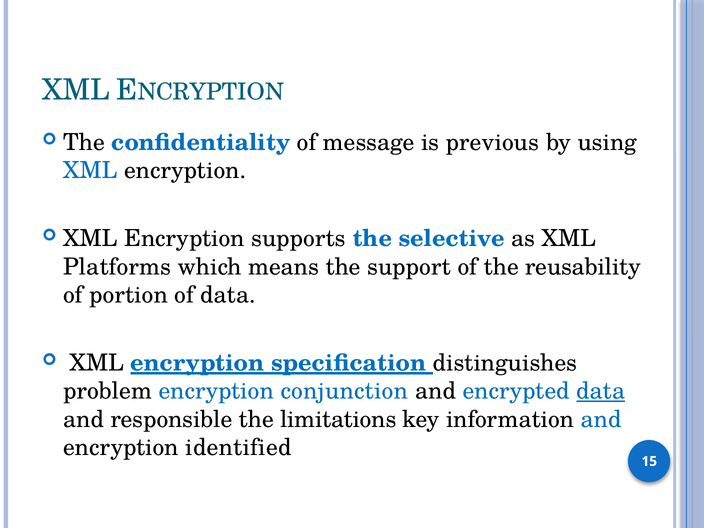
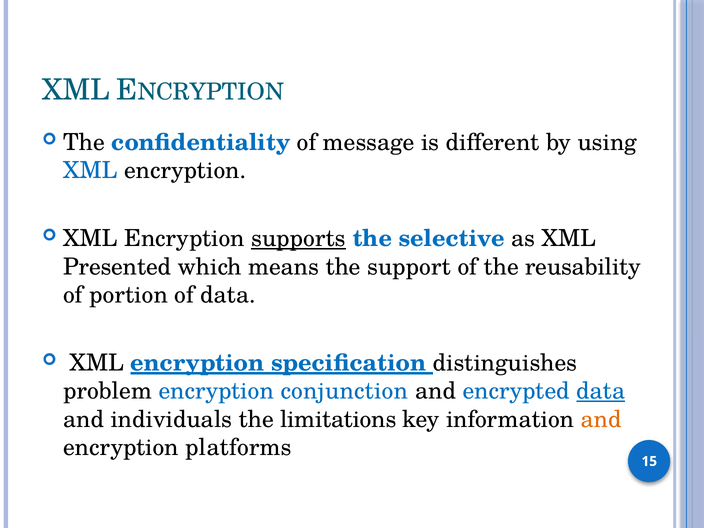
previous: previous -> different
supports underline: none -> present
Platforms: Platforms -> Presented
responsible: responsible -> individuals
and at (601, 419) colour: blue -> orange
identified: identified -> platforms
